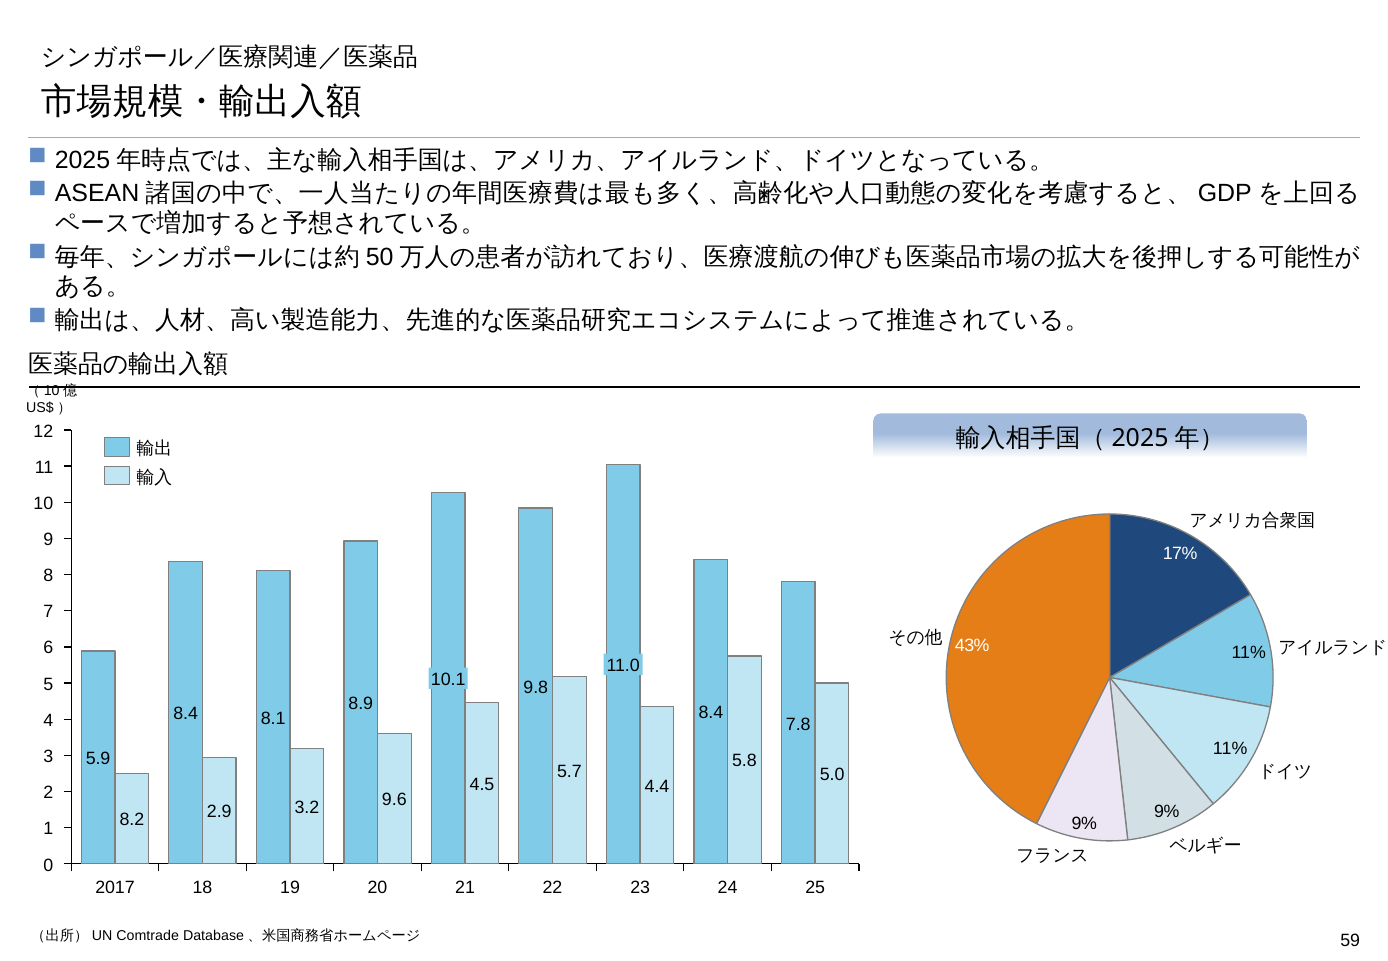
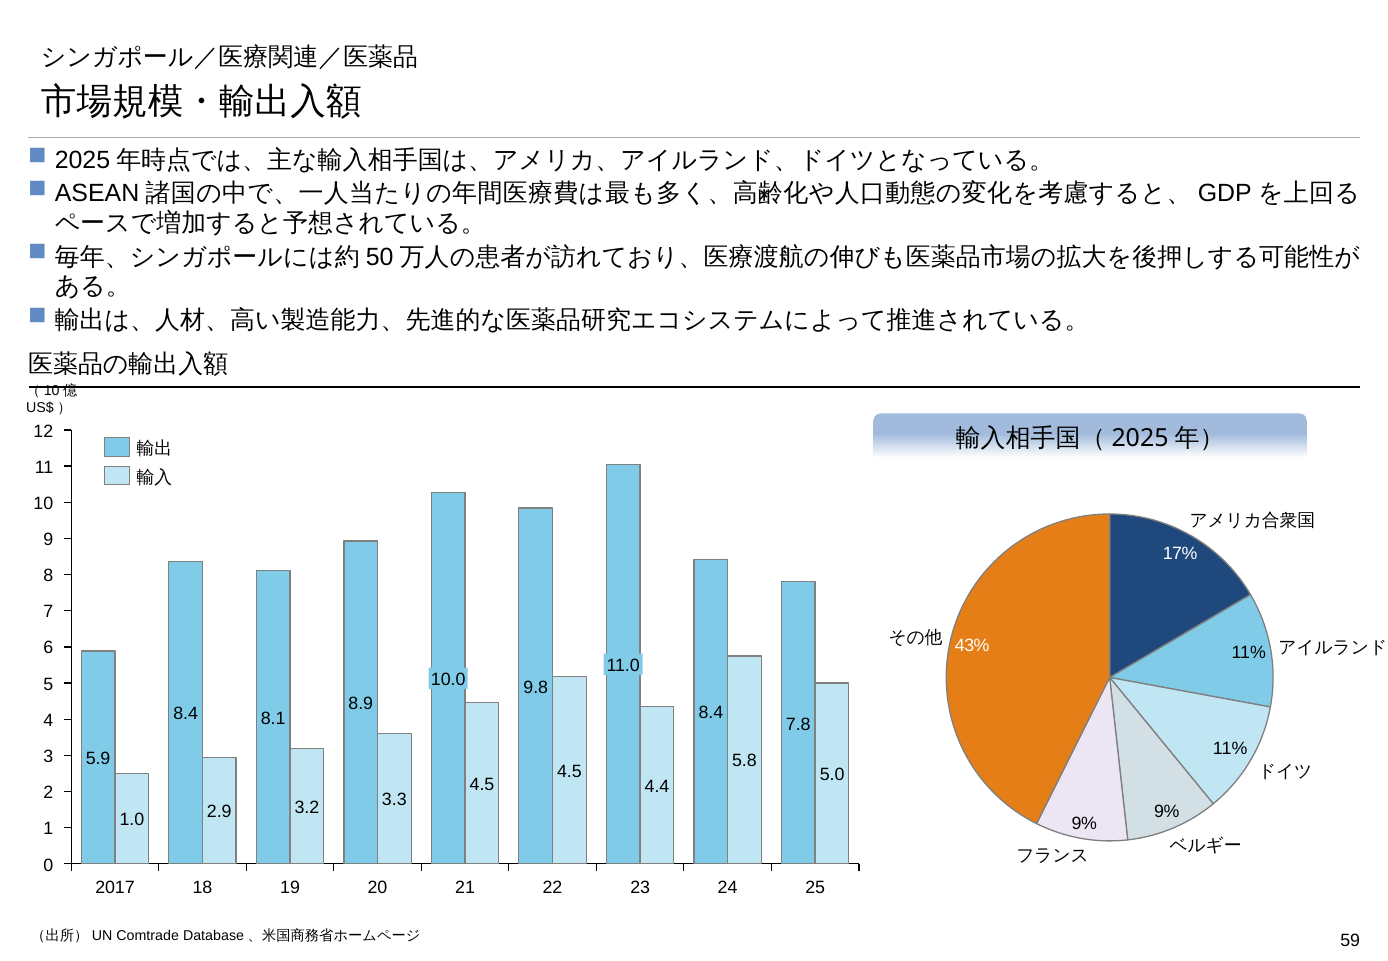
10.1: 10.1 -> 10.0
5.7 at (569, 771): 5.7 -> 4.5
9.6: 9.6 -> 3.3
8.2: 8.2 -> 1.0
